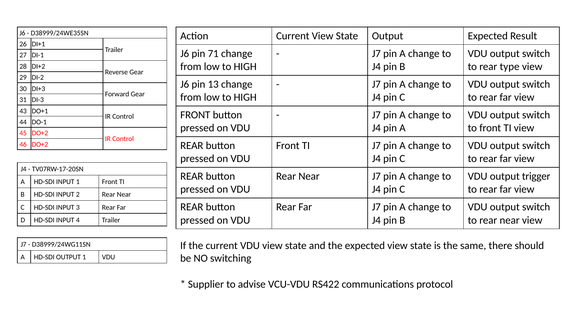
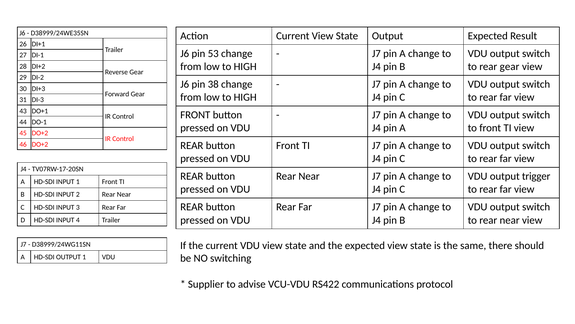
71: 71 -> 53
rear type: type -> gear
13: 13 -> 38
